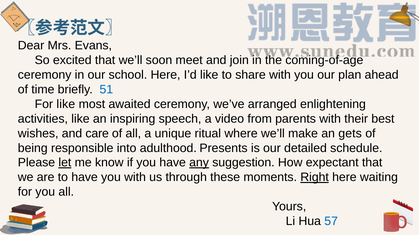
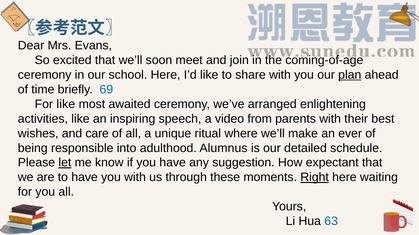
plan underline: none -> present
51: 51 -> 69
gets: gets -> ever
Presents: Presents -> Alumnus
any underline: present -> none
57: 57 -> 63
